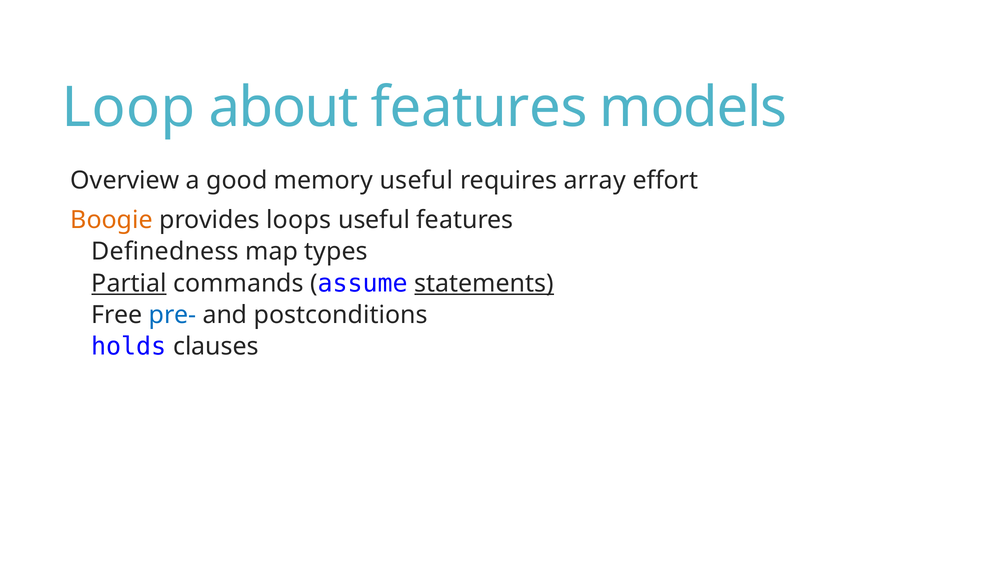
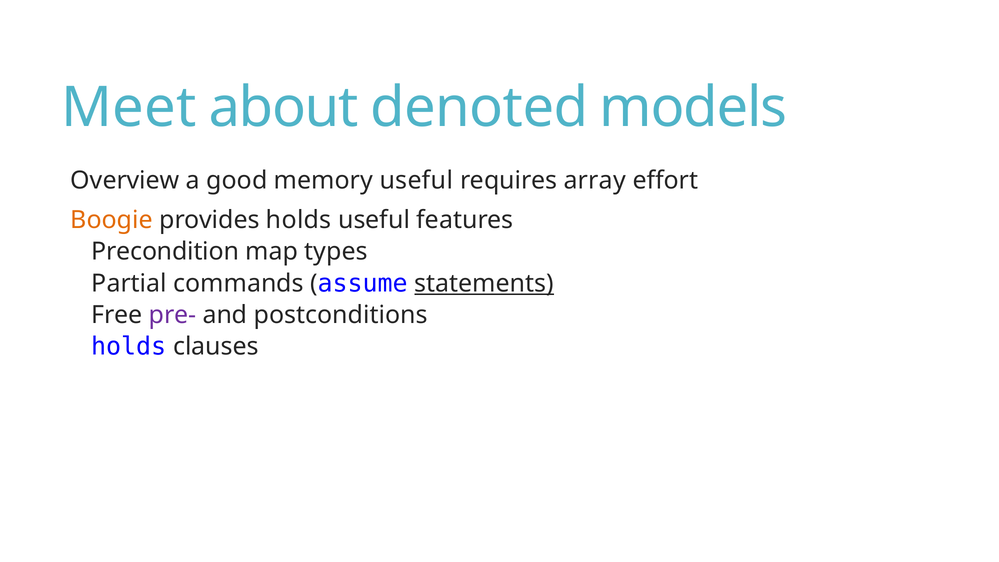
Loop: Loop -> Meet
about features: features -> denoted
provides loops: loops -> holds
Definedness: Definedness -> Precondition
Partial underline: present -> none
pre- colour: blue -> purple
